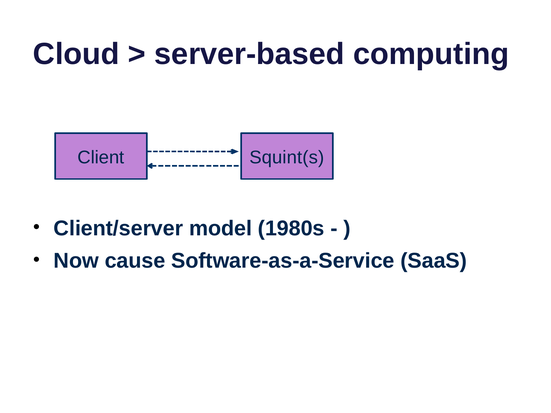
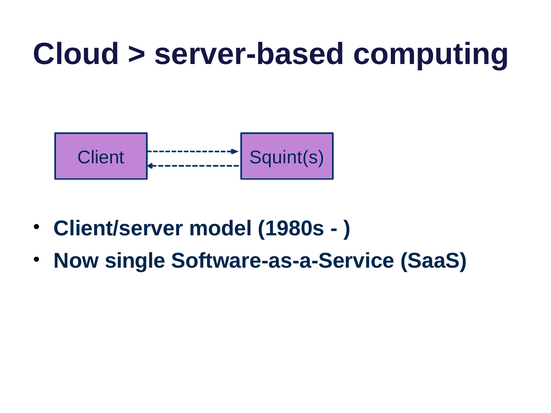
cause: cause -> single
